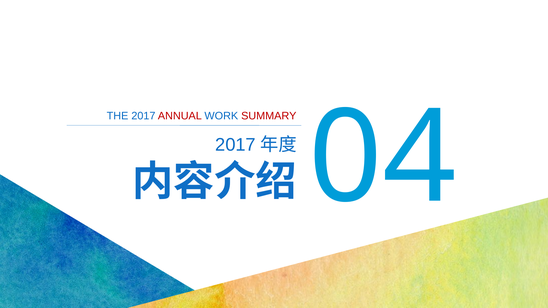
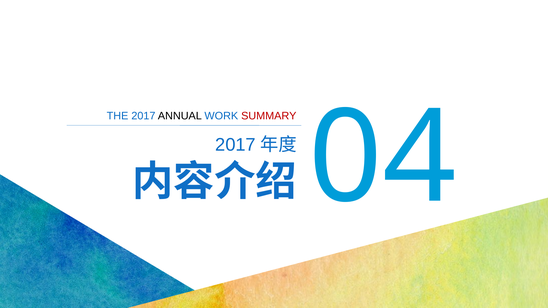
ANNUAL colour: red -> black
